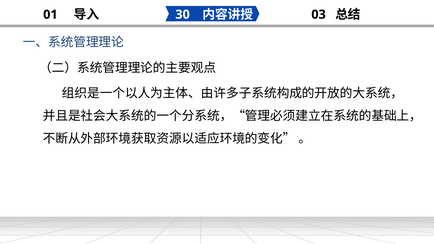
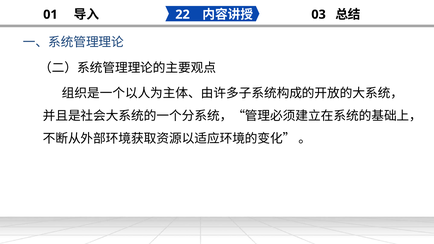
30: 30 -> 22
